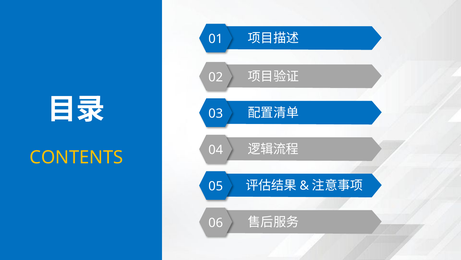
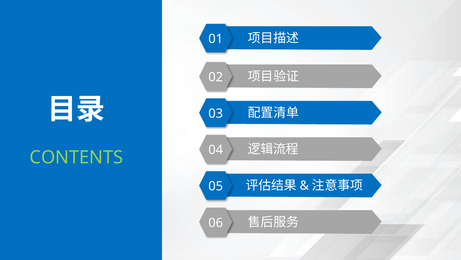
CONTENTS colour: yellow -> light green
